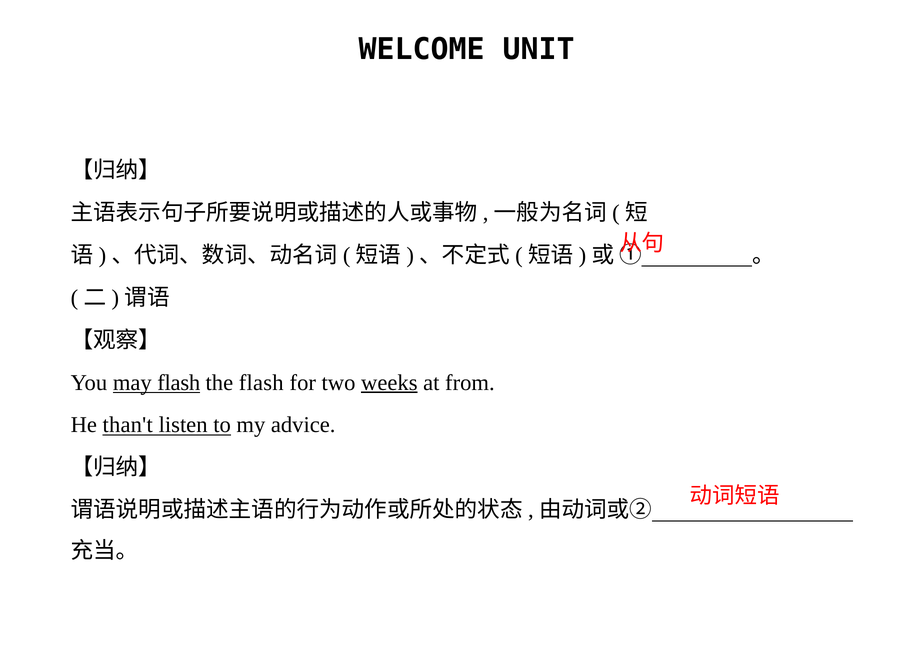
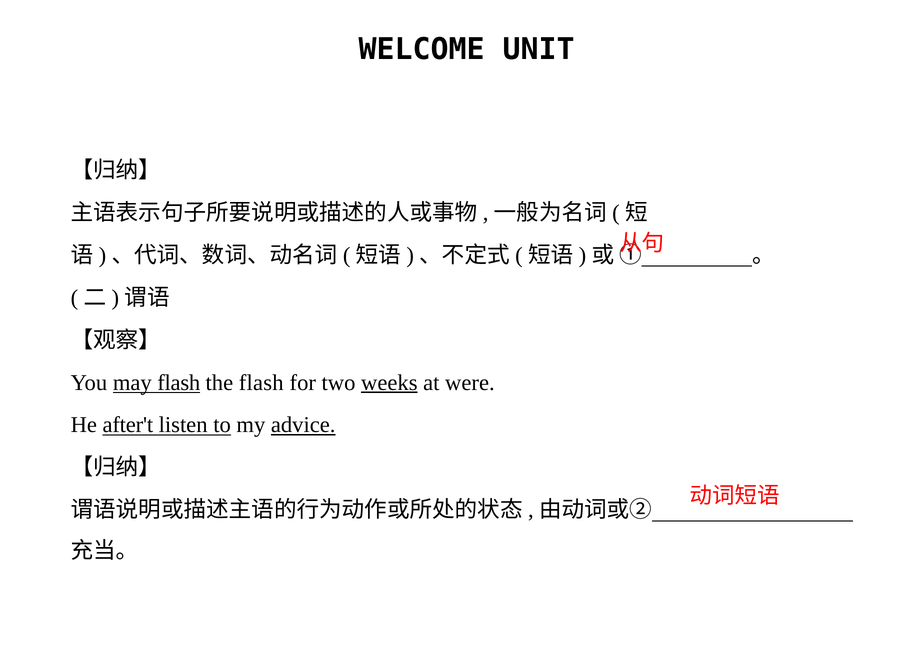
from: from -> were
than't: than't -> after't
advice underline: none -> present
